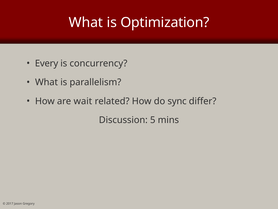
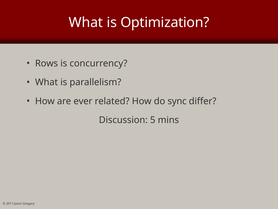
Every: Every -> Rows
wait: wait -> ever
